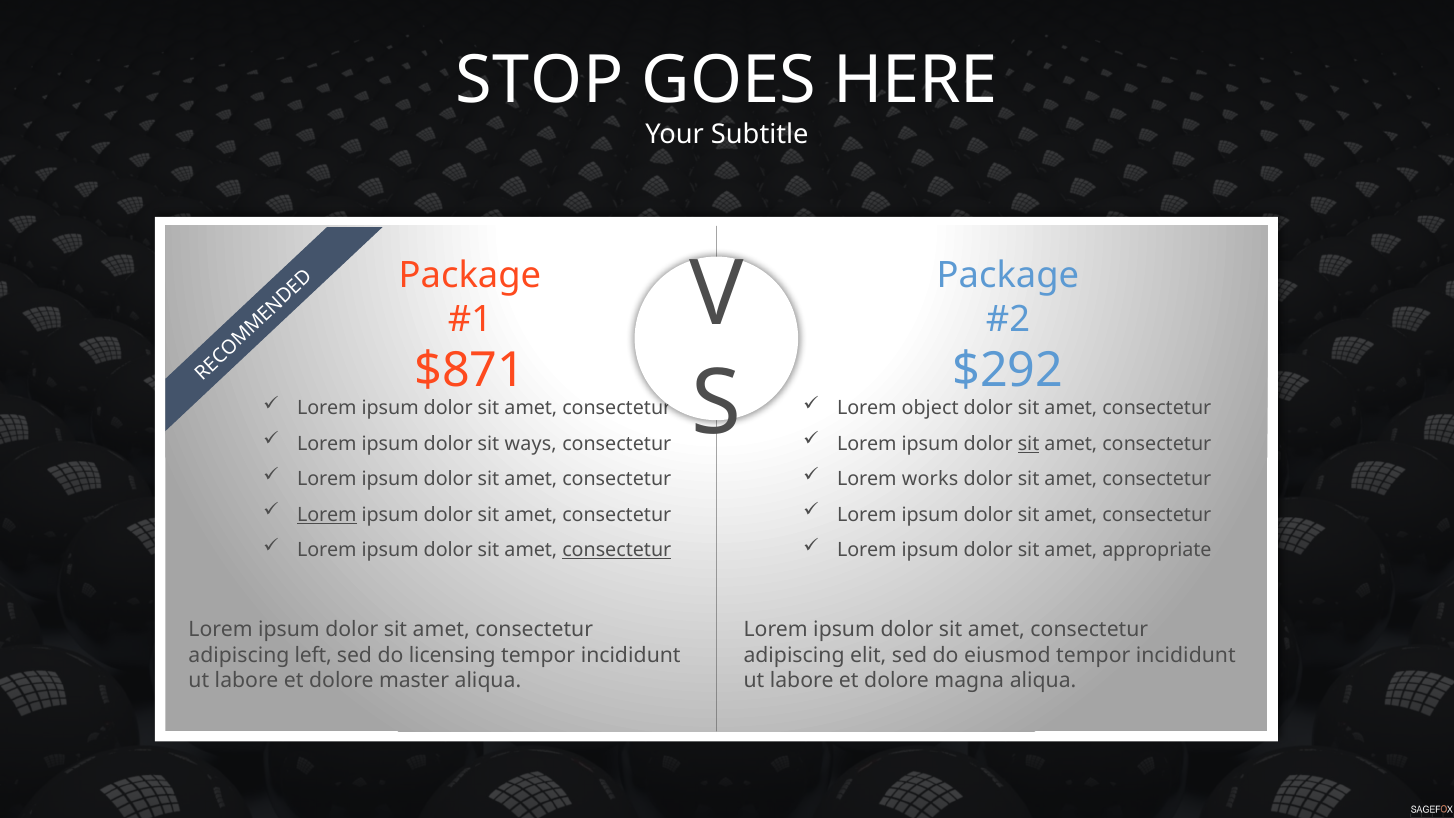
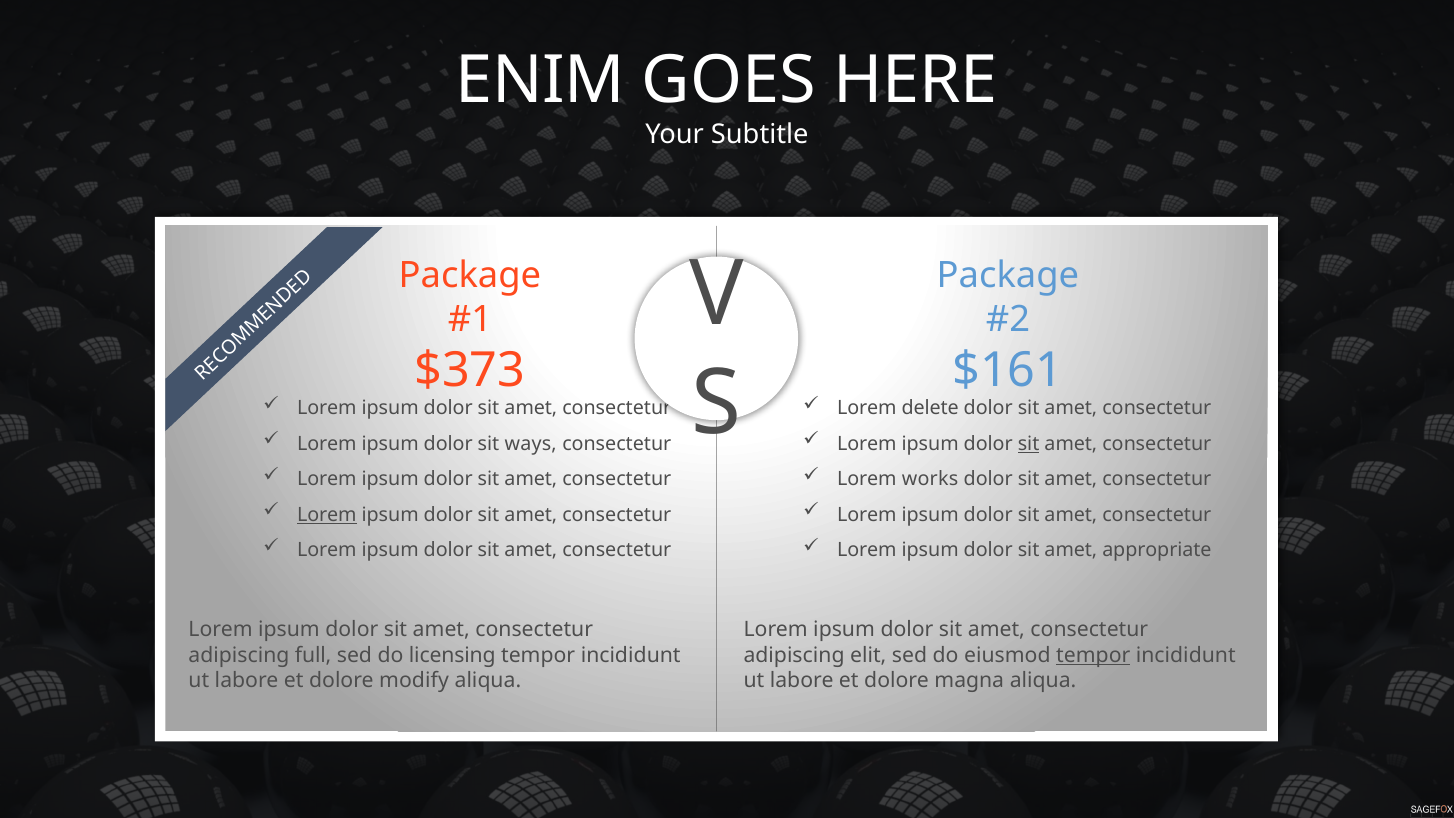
STOP: STOP -> ENIM
$871: $871 -> $373
$292: $292 -> $161
object: object -> delete
consectetur at (617, 550) underline: present -> none
left: left -> full
tempor at (1093, 655) underline: none -> present
master: master -> modify
